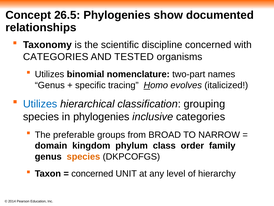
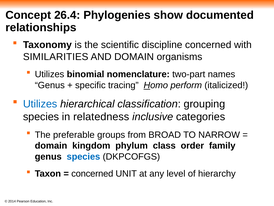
26.5: 26.5 -> 26.4
CATEGORIES at (56, 57): CATEGORIES -> SIMILARITIES
AND TESTED: TESTED -> DOMAIN
evolves: evolves -> perform
in phylogenies: phylogenies -> relatedness
species at (83, 156) colour: orange -> blue
